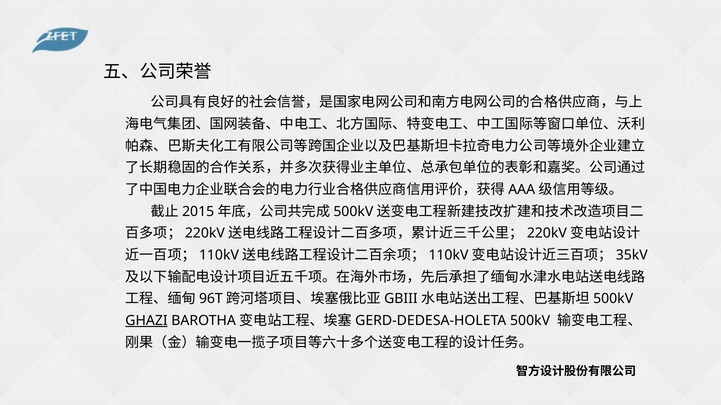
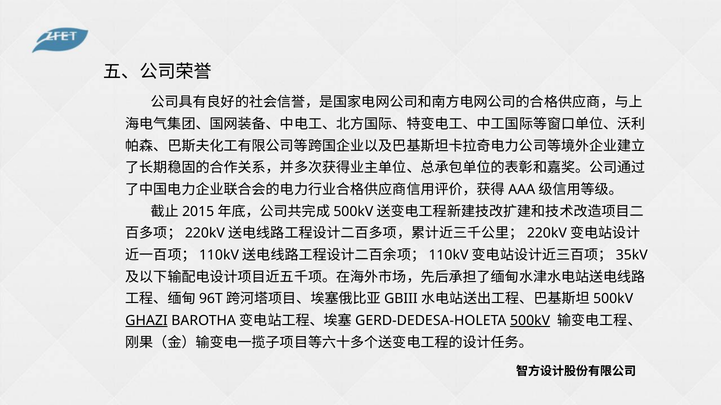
500kV underline: none -> present
